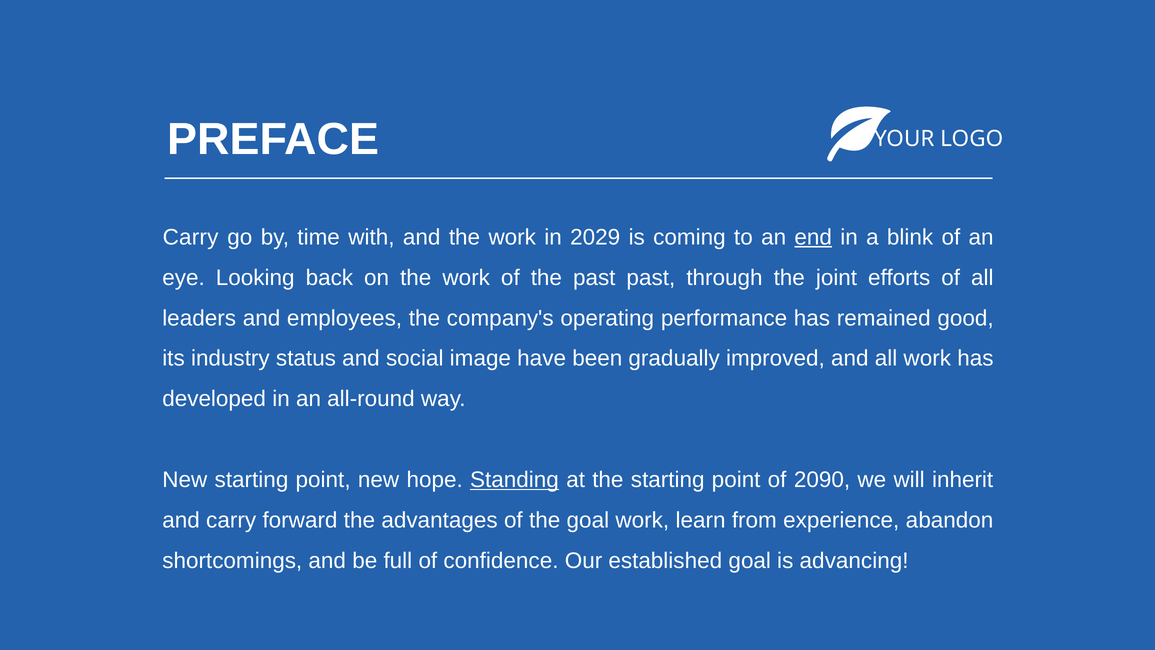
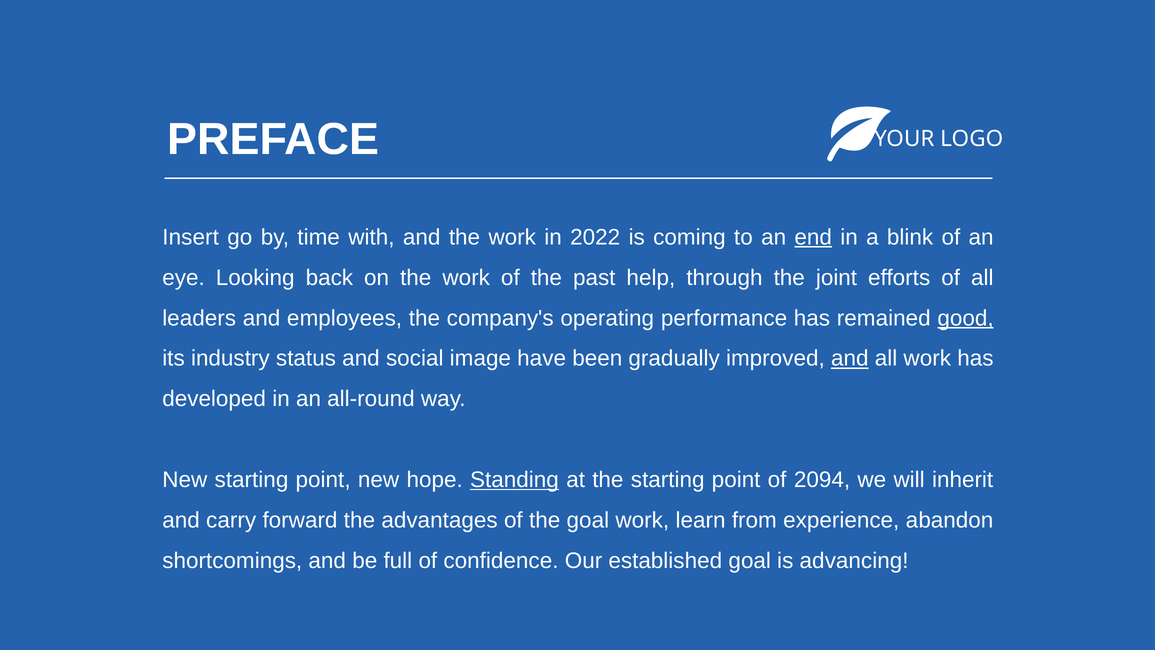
Carry at (191, 237): Carry -> Insert
2029: 2029 -> 2022
past past: past -> help
good underline: none -> present
and at (850, 358) underline: none -> present
2090: 2090 -> 2094
